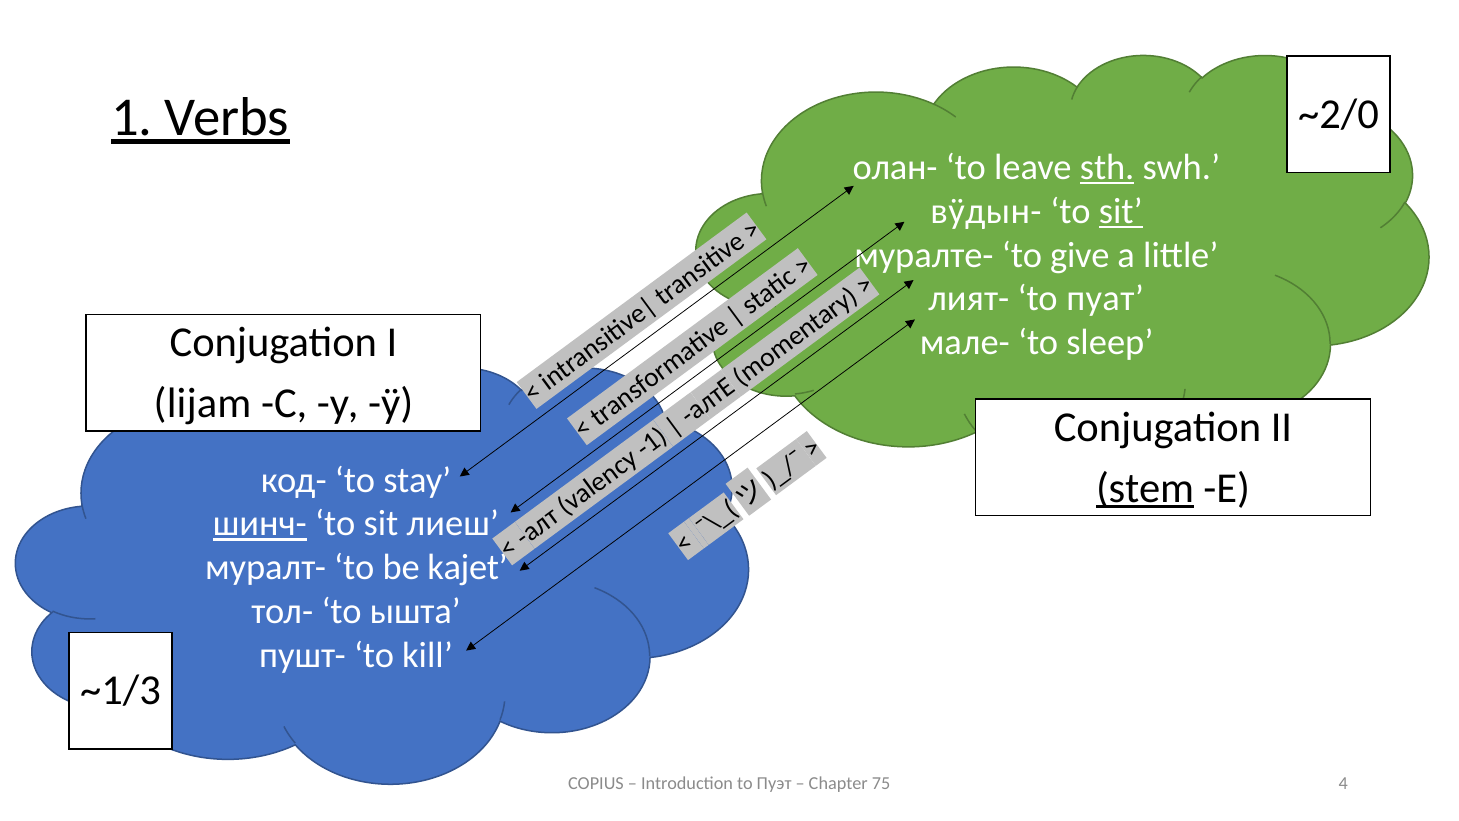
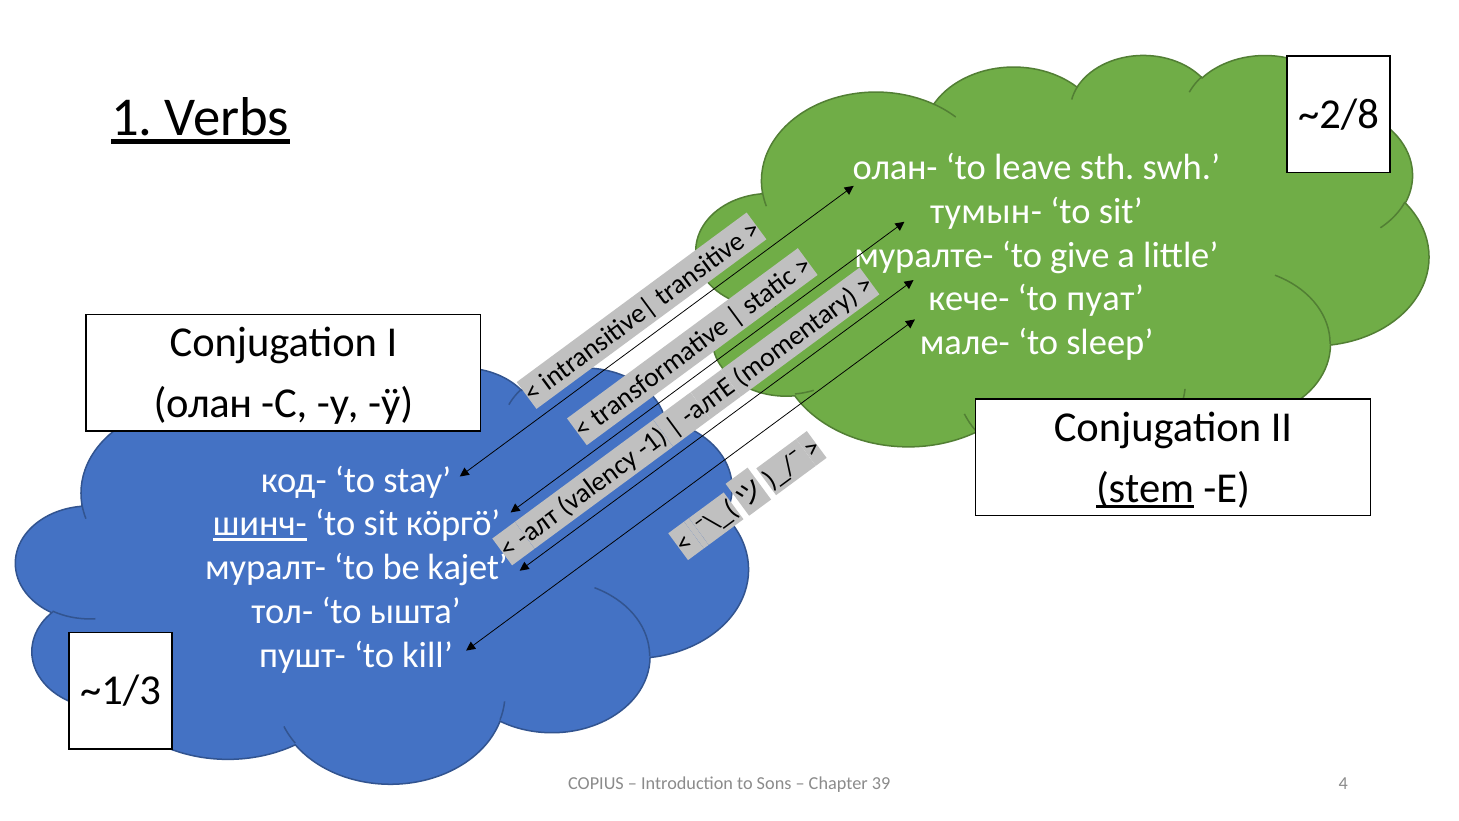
~2/0: ~2/0 -> ~2/8
sth underline: present -> none
вӱдын-: вӱдын- -> тумын-
sit at (1121, 211) underline: present -> none
лият-: лият- -> кече-
lijam: lijam -> олан
лиеш: лиеш -> кӧргӧ
Пуэт: Пуэт -> Sons
75: 75 -> 39
